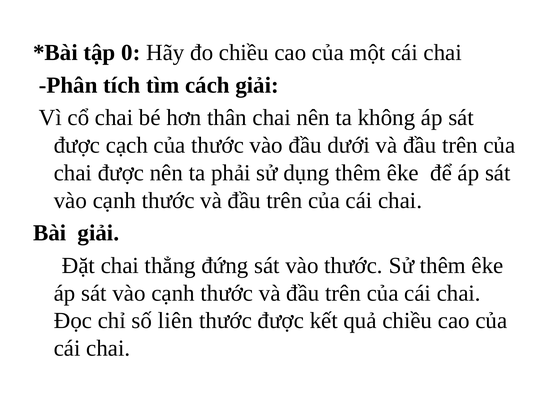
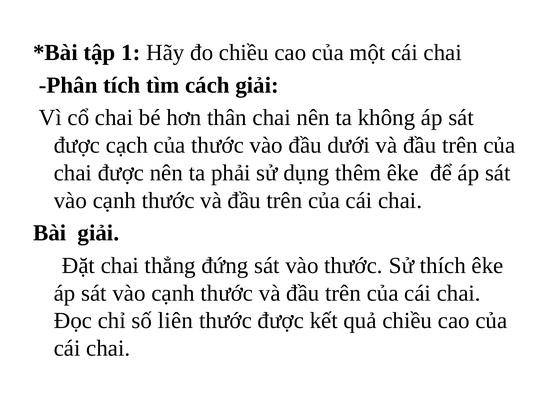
0: 0 -> 1
Sử thêm: thêm -> thích
